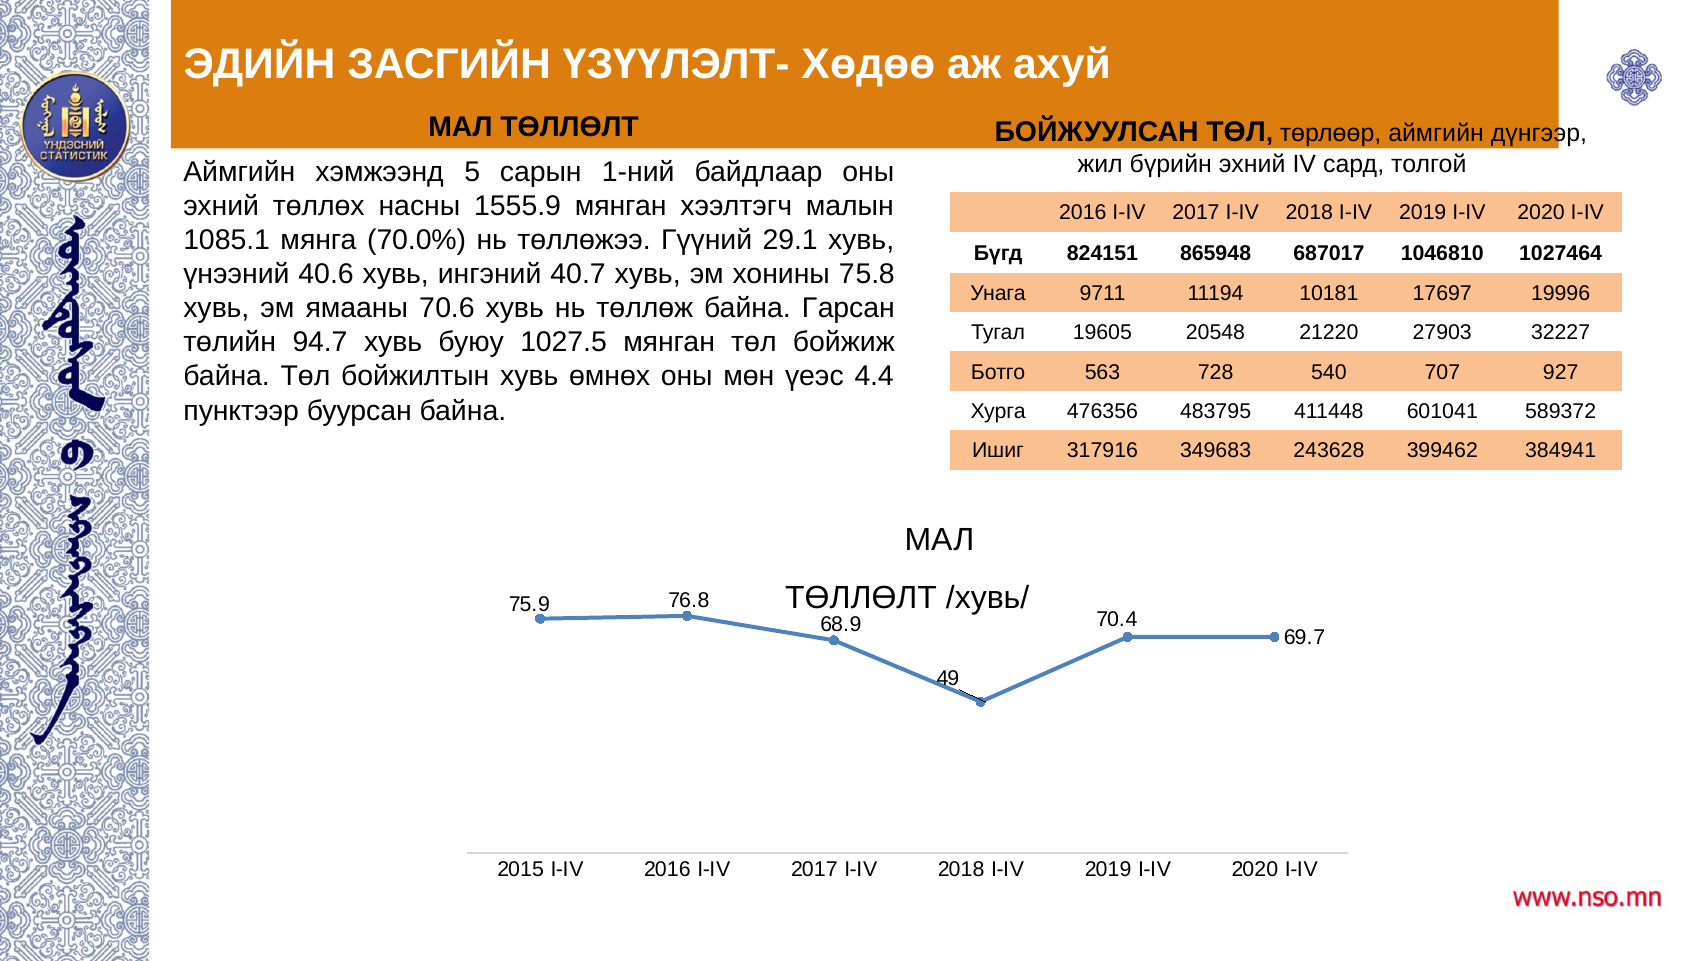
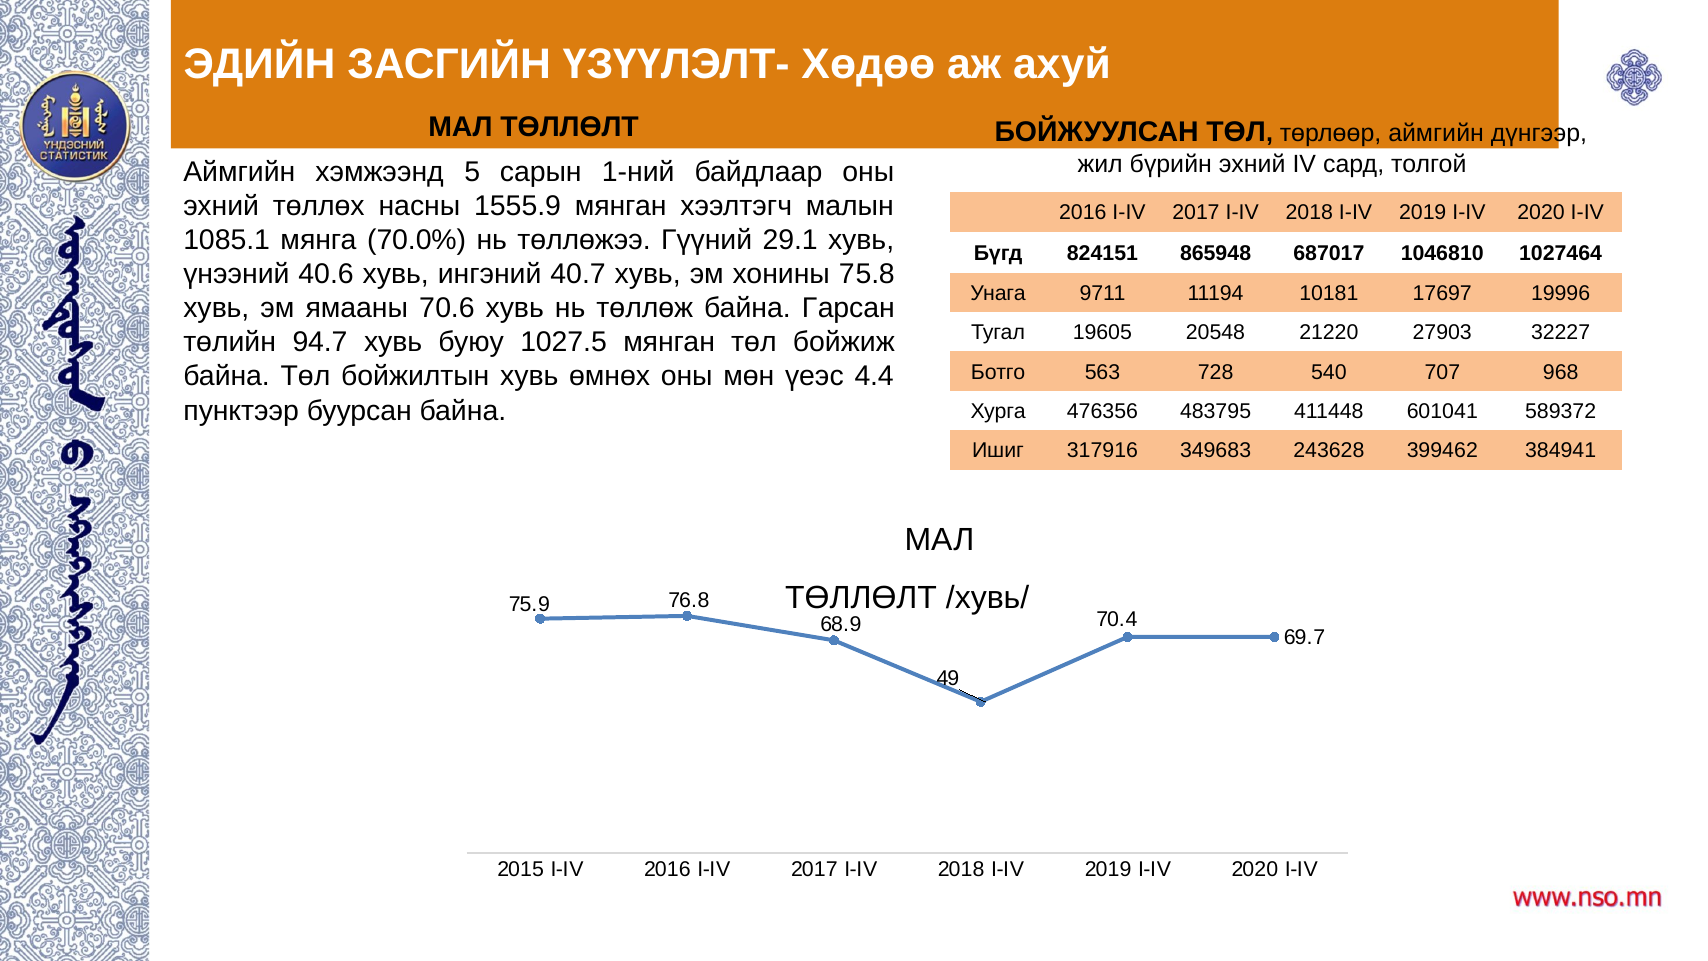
927: 927 -> 968
